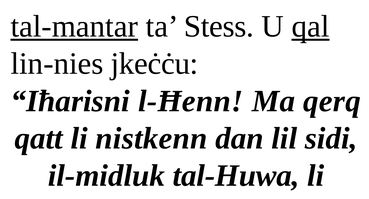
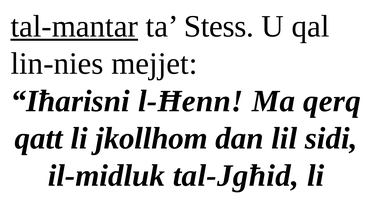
qal underline: present -> none
jkeċċu: jkeċċu -> mejjet
nistkenn: nistkenn -> jkollhom
tal-Huwa: tal-Huwa -> tal-Jgħid
